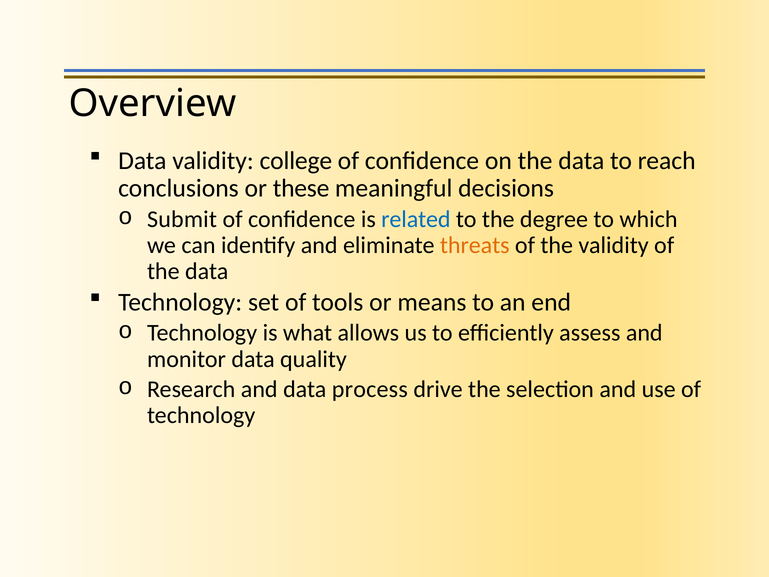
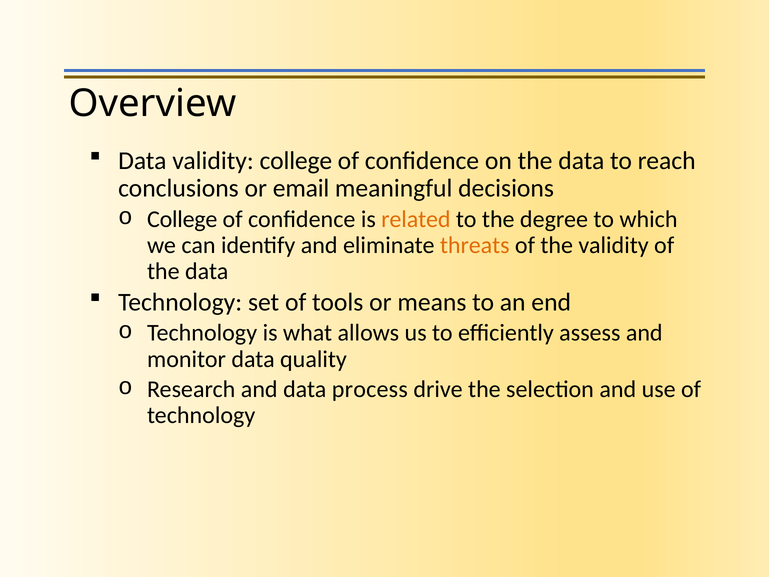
these: these -> email
Submit at (182, 219): Submit -> College
related colour: blue -> orange
